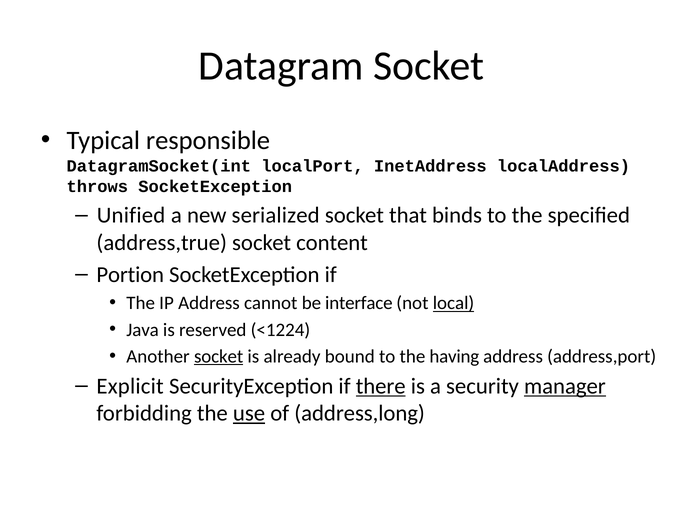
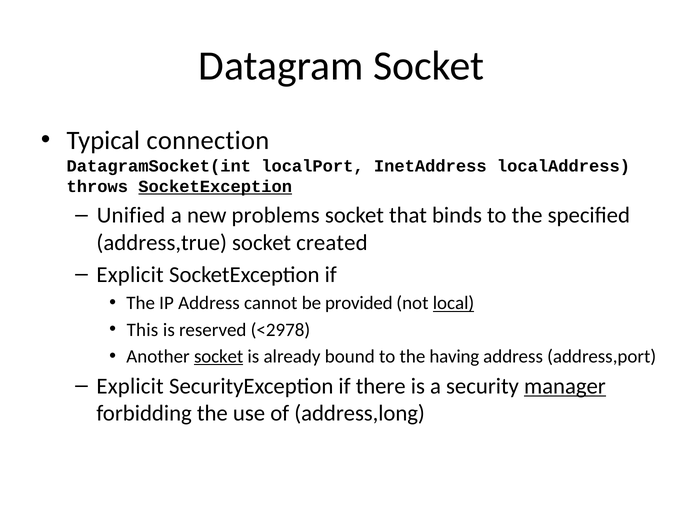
responsible: responsible -> connection
SocketException at (215, 187) underline: none -> present
serialized: serialized -> problems
content: content -> created
Portion at (130, 275): Portion -> Explicit
interface: interface -> provided
Java: Java -> This
<1224: <1224 -> <2978
there underline: present -> none
use underline: present -> none
